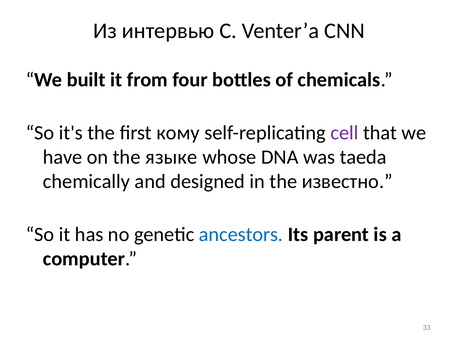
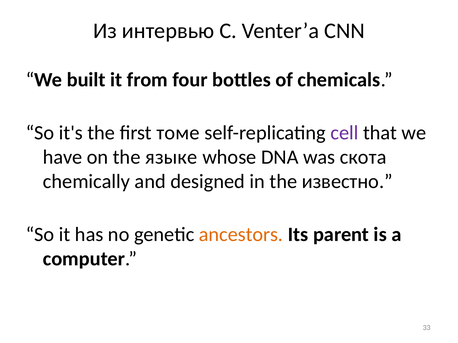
кому: кому -> томе
taeda: taeda -> скота
ancestors colour: blue -> orange
